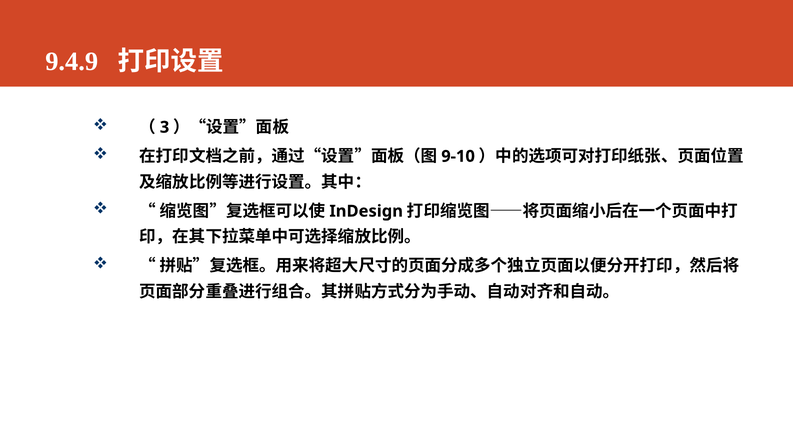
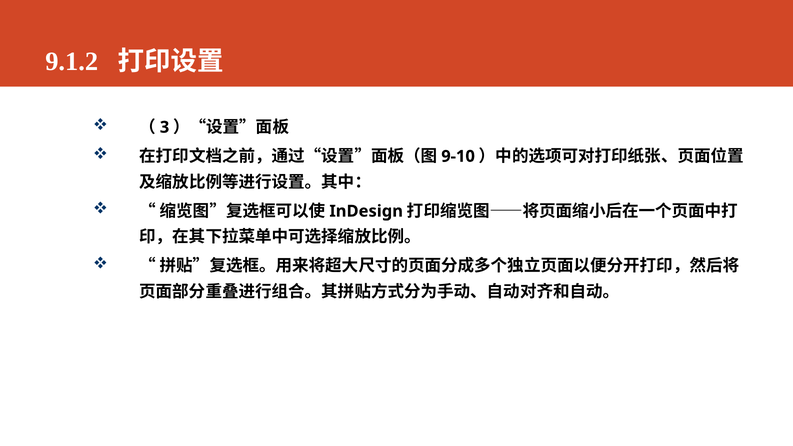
9.4.9: 9.4.9 -> 9.1.2
